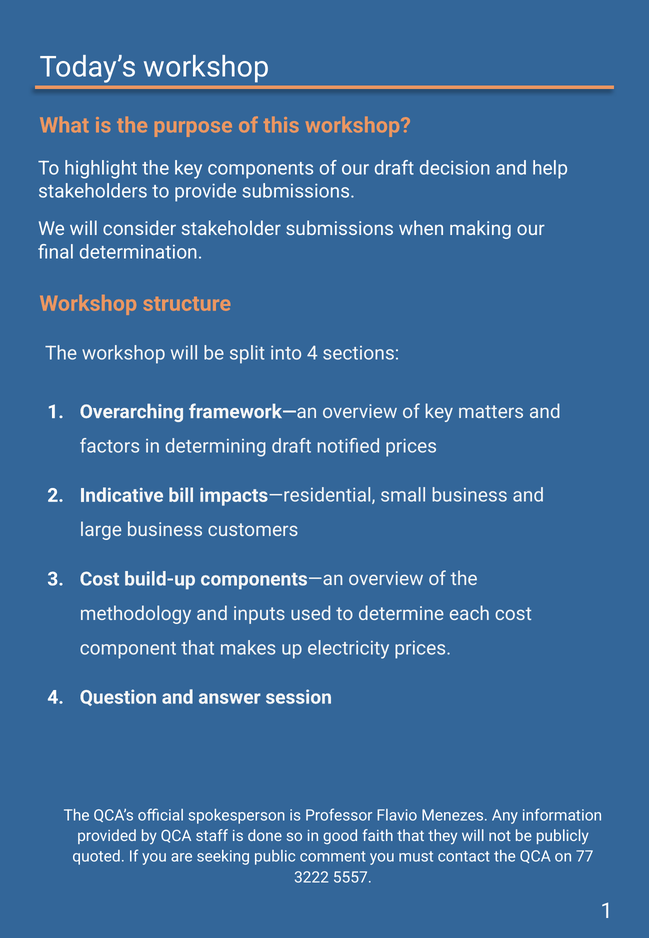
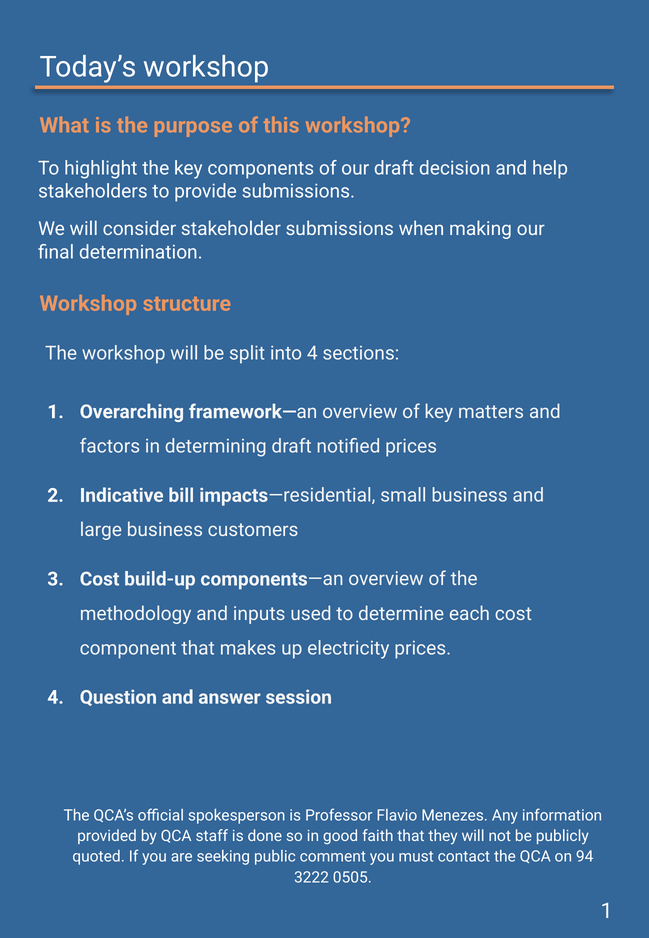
77: 77 -> 94
5557: 5557 -> 0505
